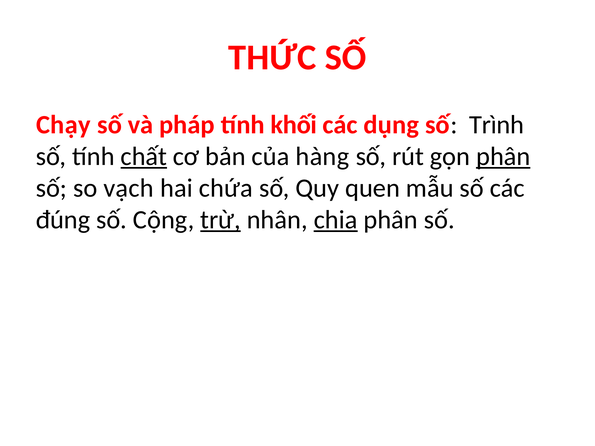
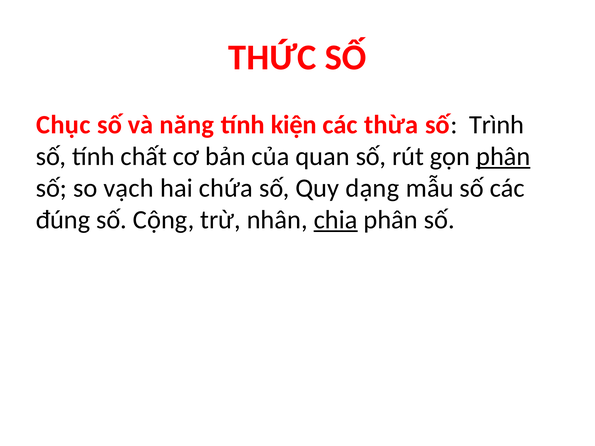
Chạy: Chạy -> Chục
pháp: pháp -> năng
khối: khối -> kiện
dụng: dụng -> thừa
chất underline: present -> none
hàng: hàng -> quan
quen: quen -> dạng
trừ underline: present -> none
